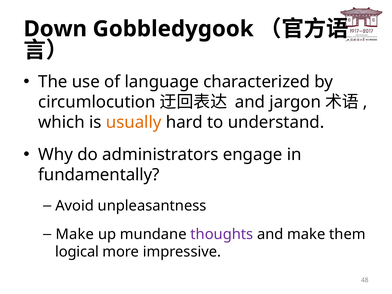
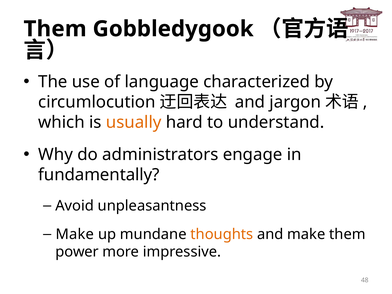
Down at (55, 29): Down -> Them
thoughts colour: purple -> orange
logical: logical -> power
